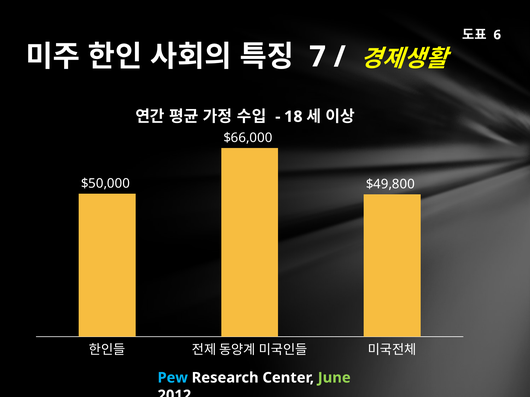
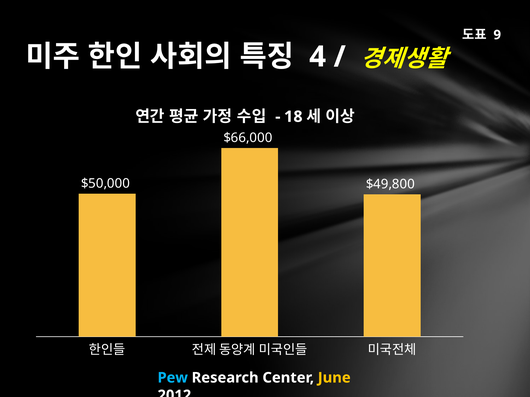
6: 6 -> 9
7: 7 -> 4
June colour: light green -> yellow
